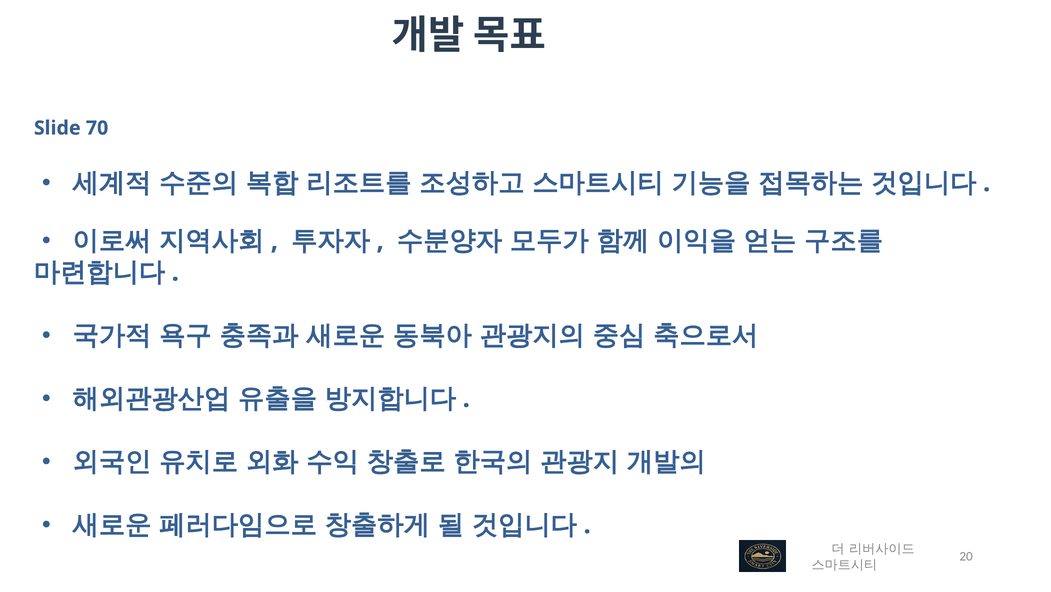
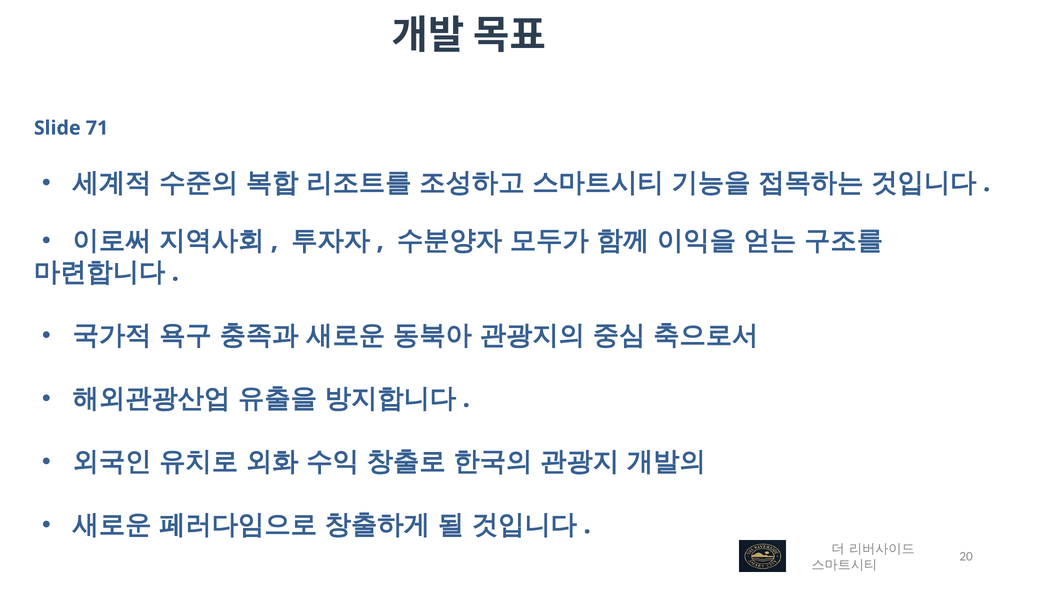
70: 70 -> 71
